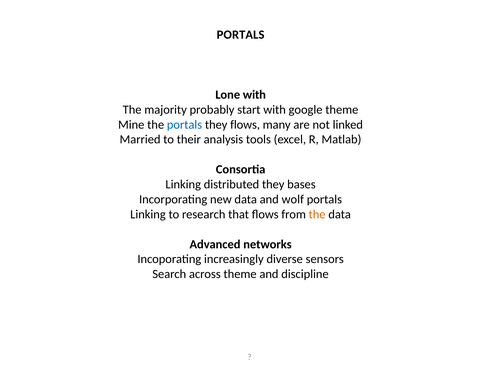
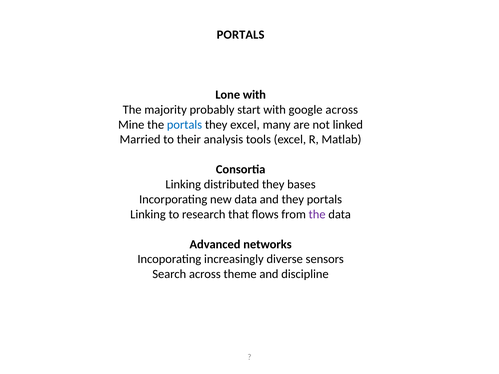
google theme: theme -> across
they flows: flows -> excel
and wolf: wolf -> they
the at (317, 214) colour: orange -> purple
